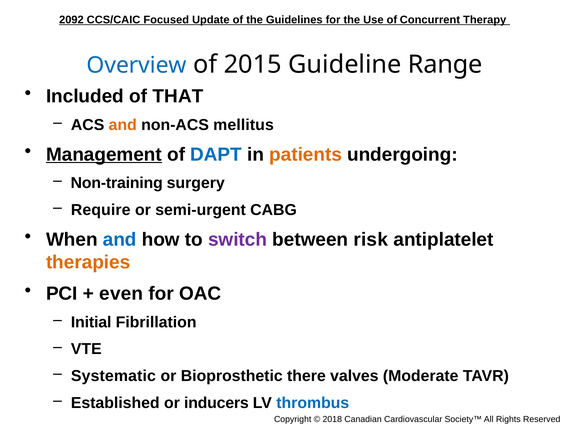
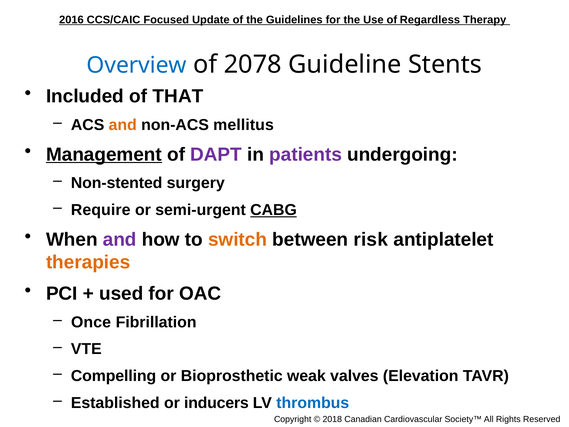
2092: 2092 -> 2016
Concurrent: Concurrent -> Regardless
2015: 2015 -> 2078
Range: Range -> Stents
DAPT colour: blue -> purple
patients colour: orange -> purple
Non-training: Non-training -> Non-stented
CABG underline: none -> present
and at (120, 239) colour: blue -> purple
switch colour: purple -> orange
even: even -> used
Initial: Initial -> Once
Systematic: Systematic -> Compelling
there: there -> weak
Moderate: Moderate -> Elevation
